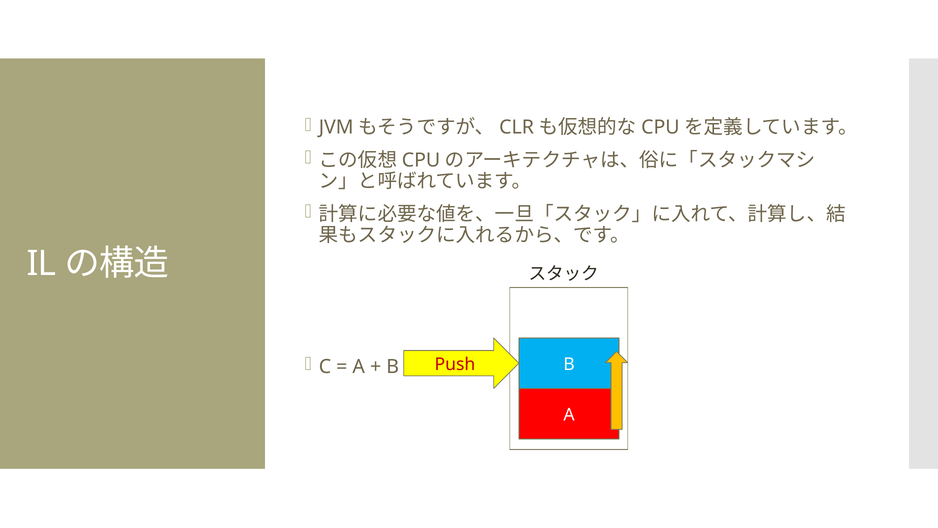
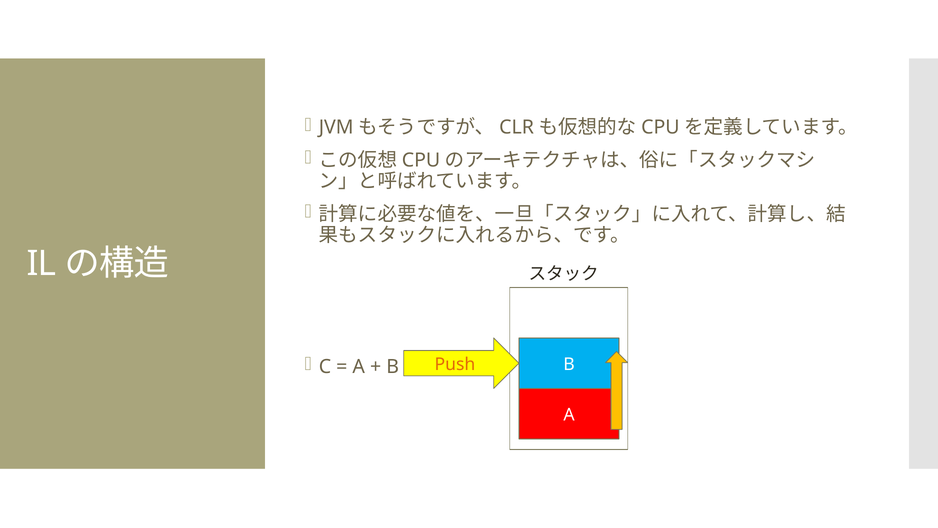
Push colour: red -> orange
